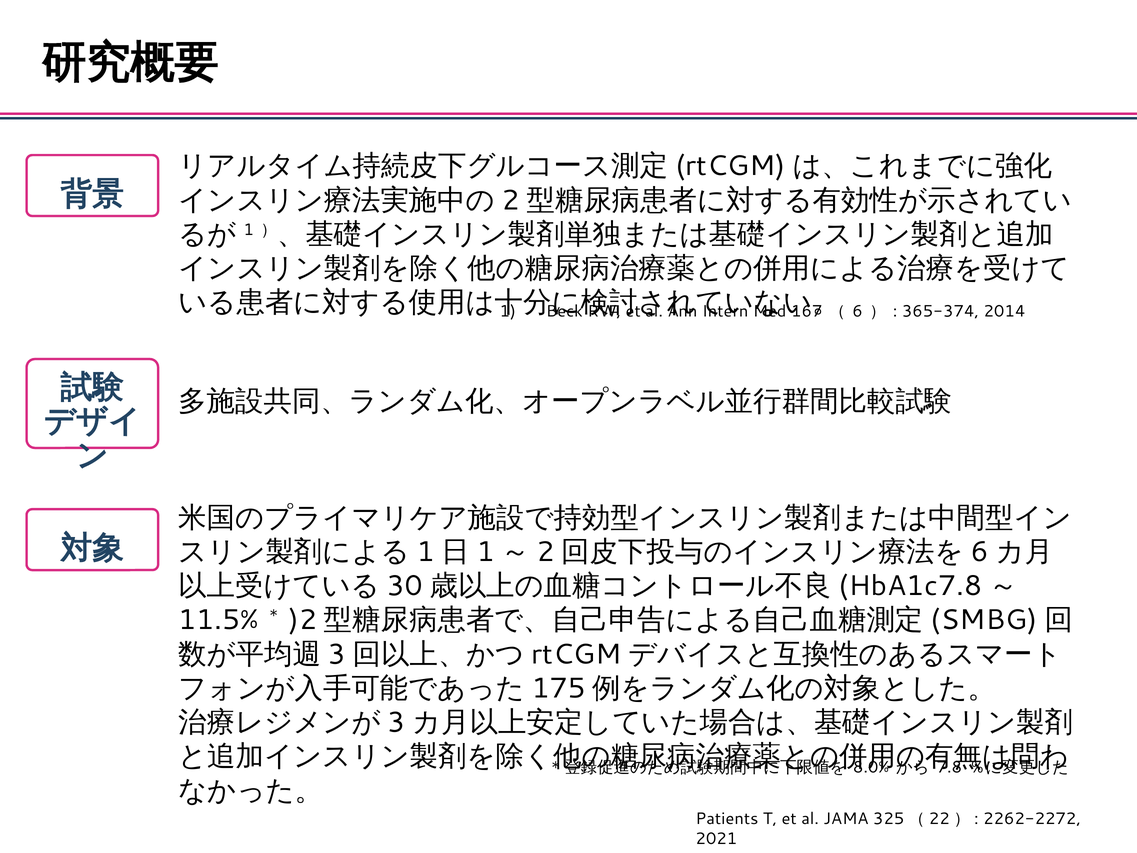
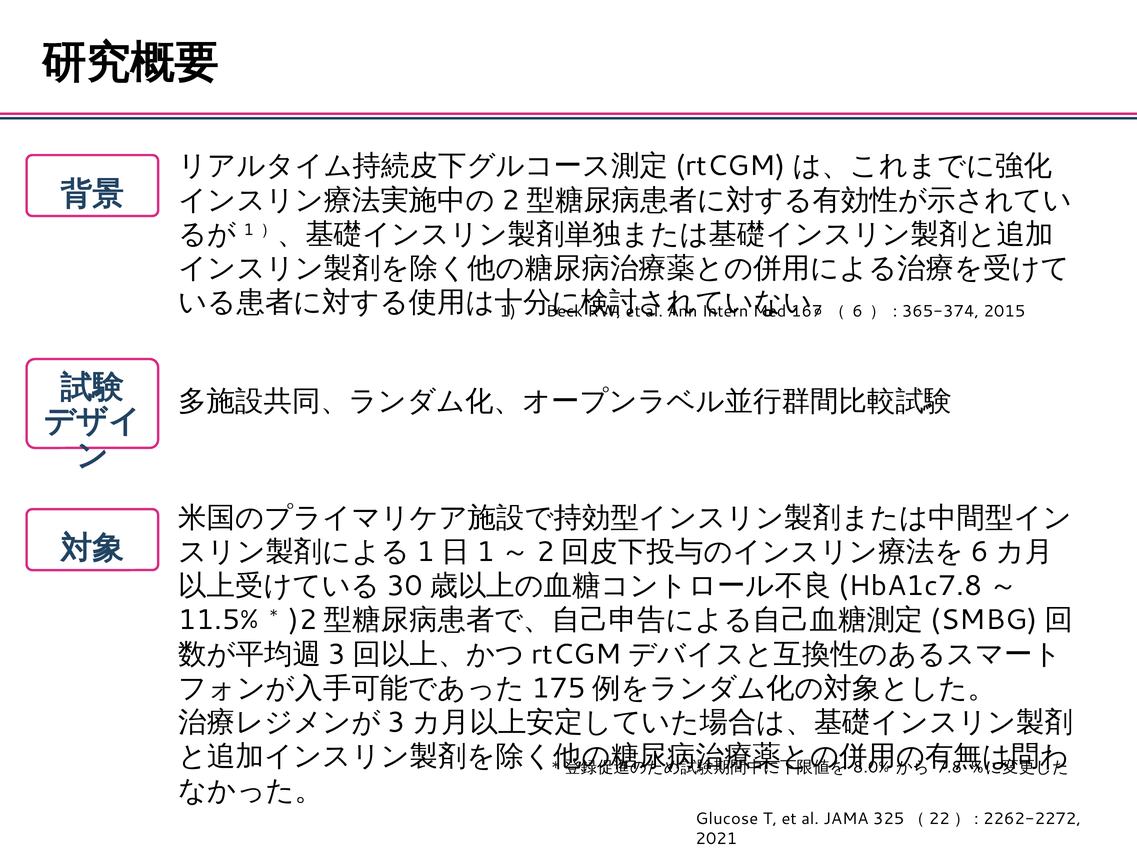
2014: 2014 -> 2015
Patients: Patients -> Glucose
